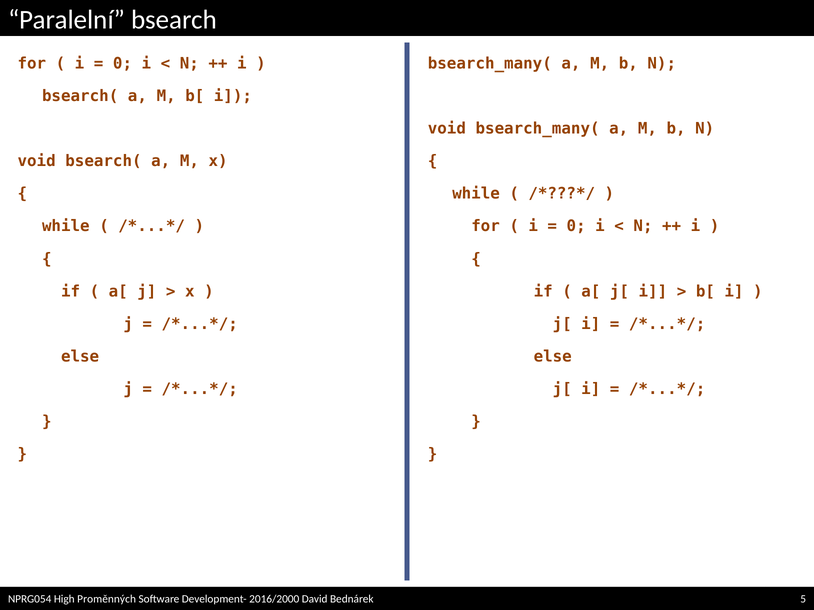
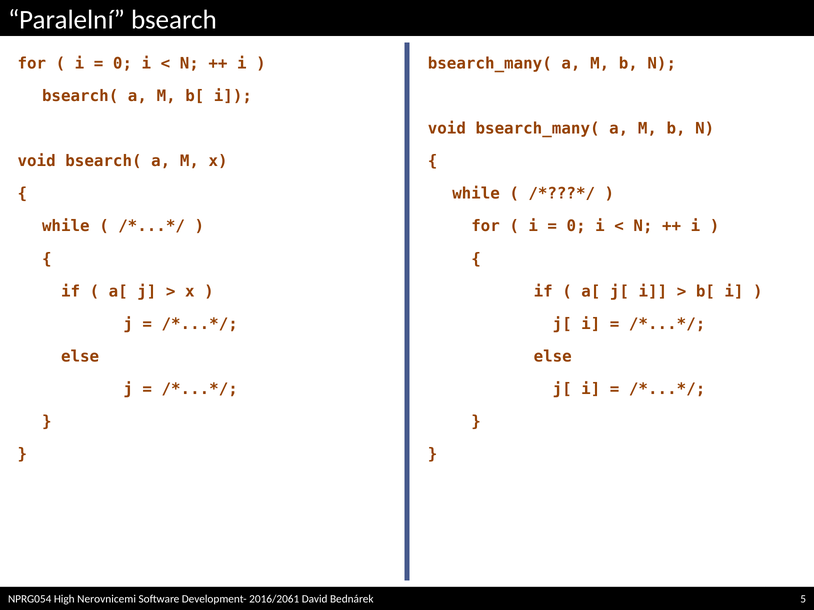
Proměnných: Proměnných -> Nerovnicemi
2016/2000: 2016/2000 -> 2016/2061
